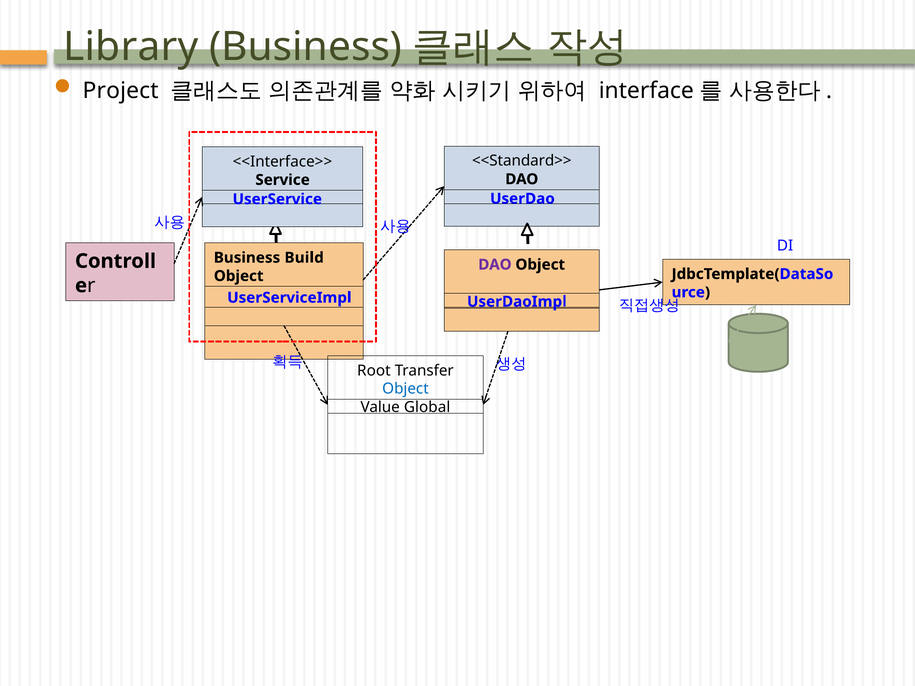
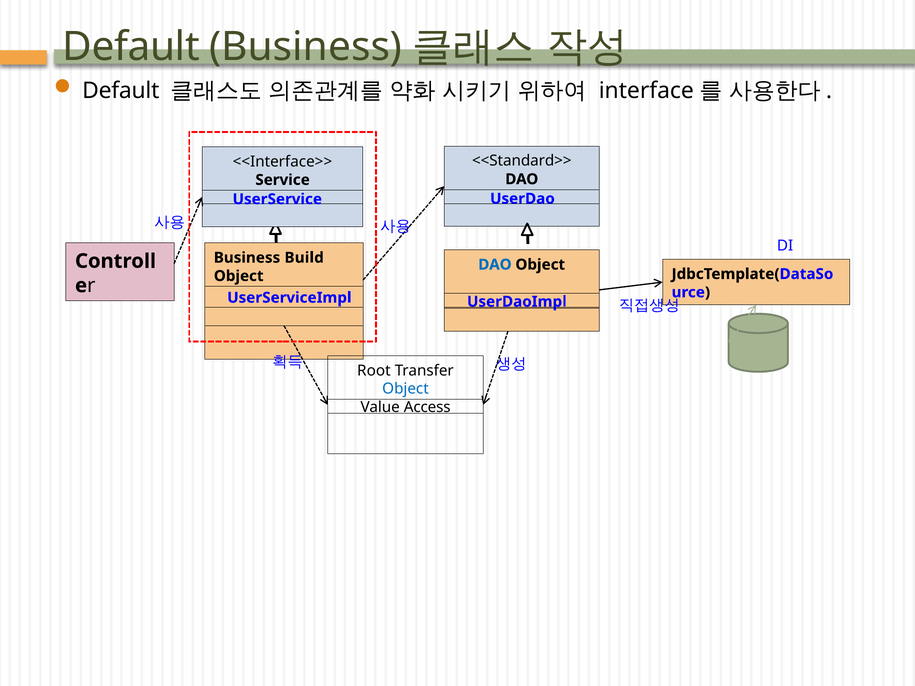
Library at (131, 47): Library -> Default
Project at (121, 91): Project -> Default
DAO at (495, 265) colour: purple -> blue
Global: Global -> Access
